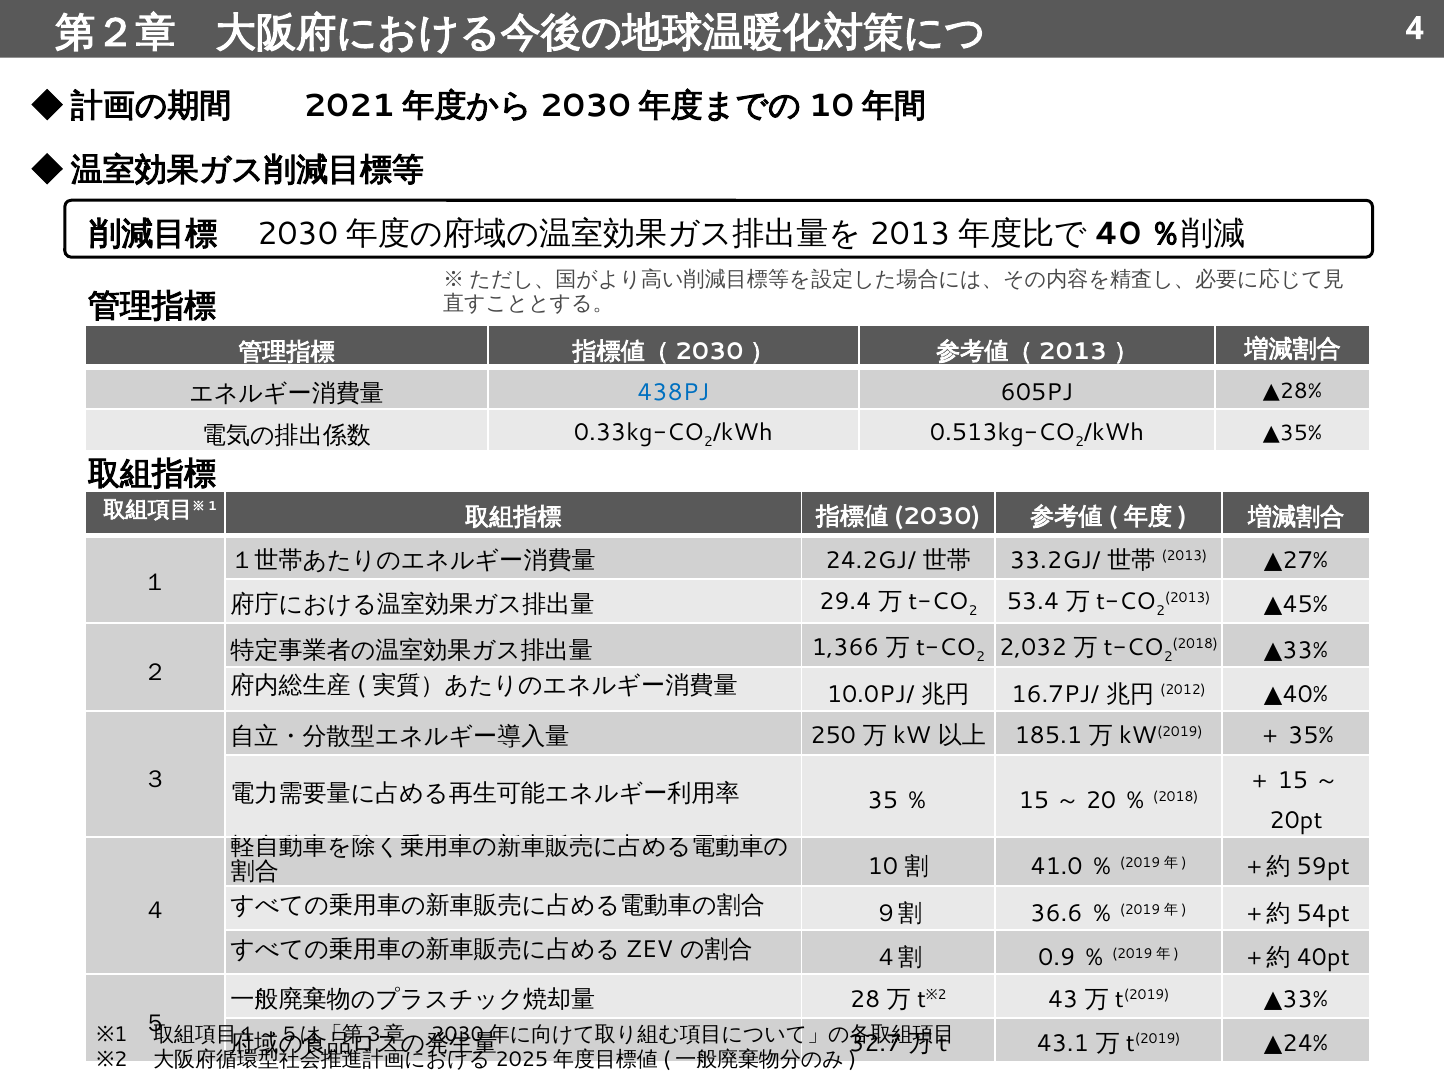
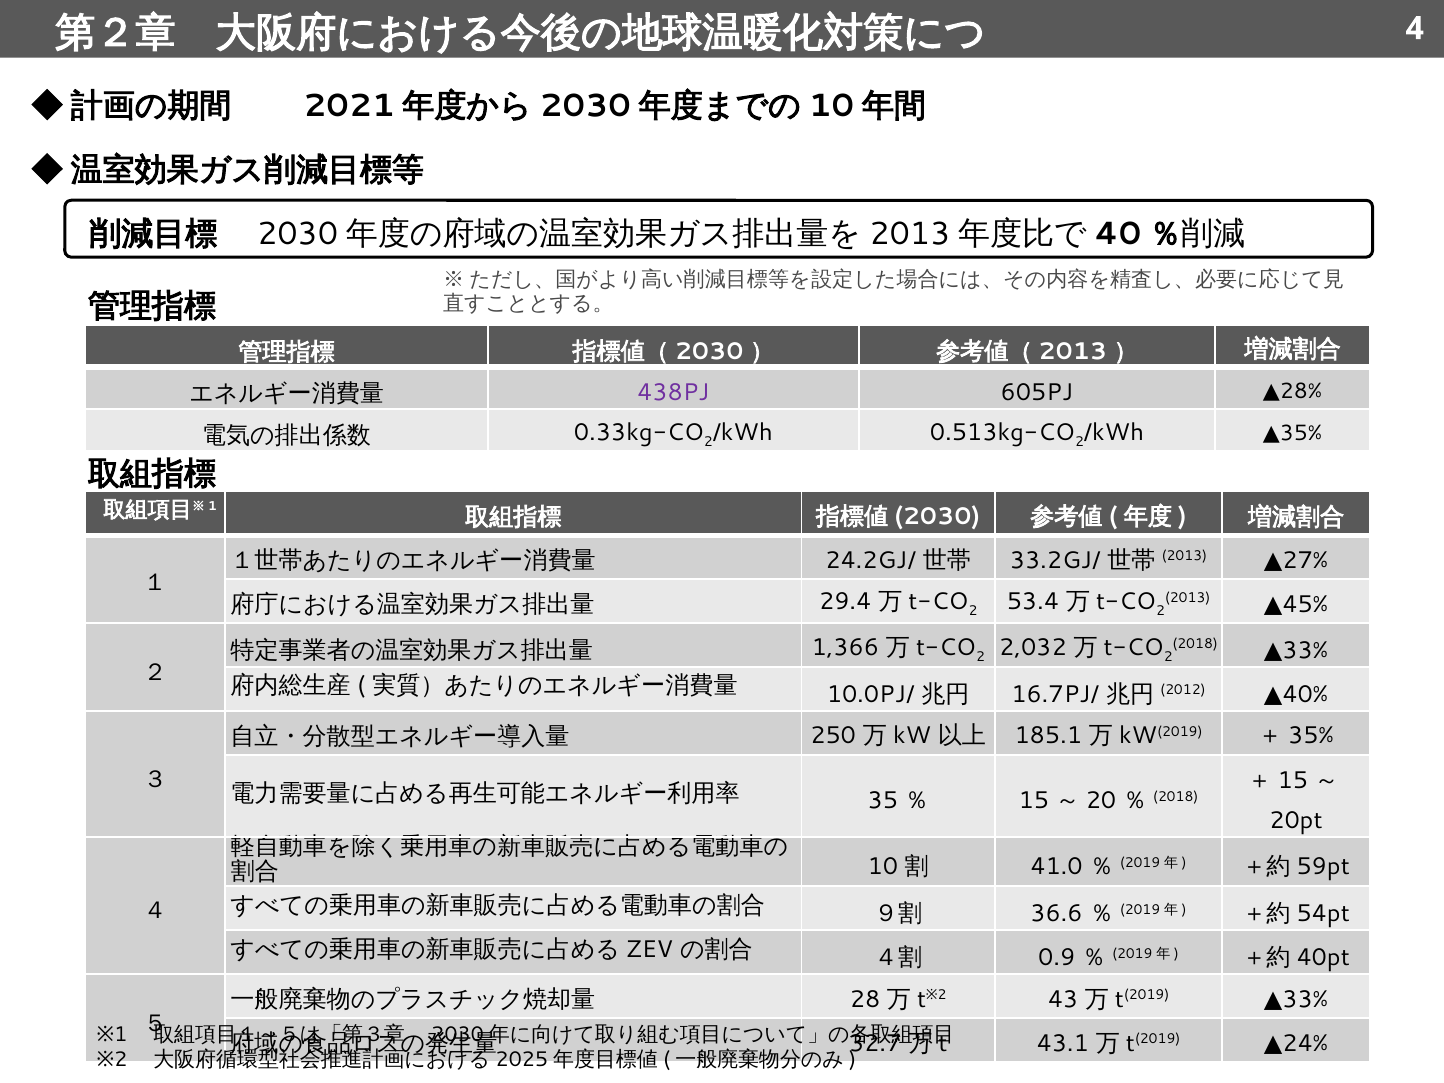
438PJ colour: blue -> purple
